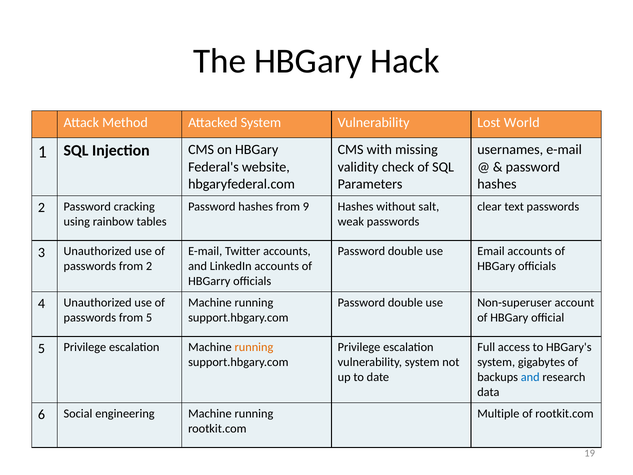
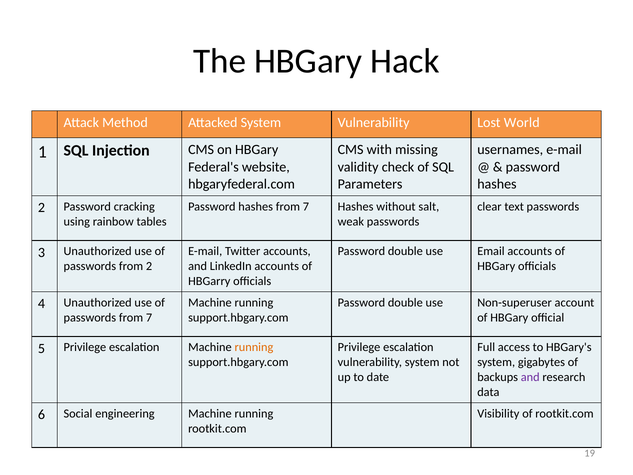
hashes from 9: 9 -> 7
passwords from 5: 5 -> 7
and at (530, 377) colour: blue -> purple
Multiple: Multiple -> Visibility
